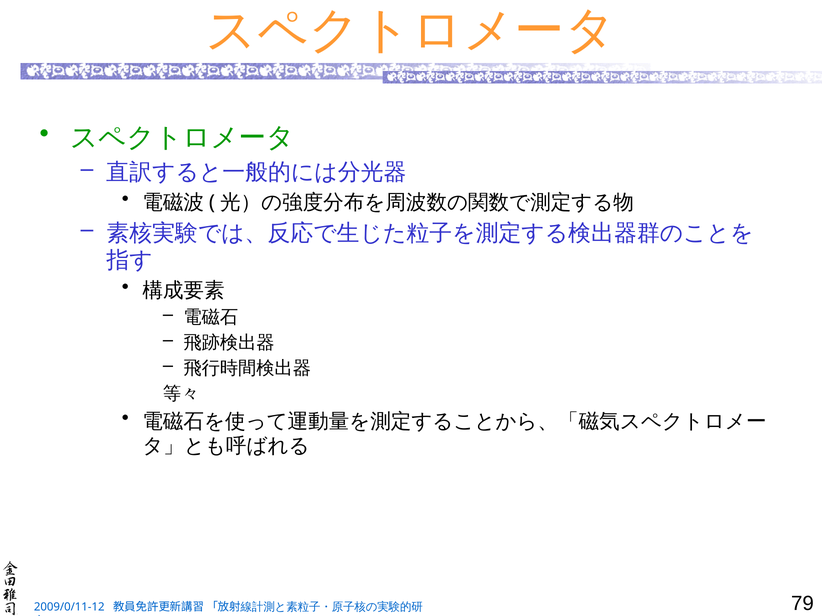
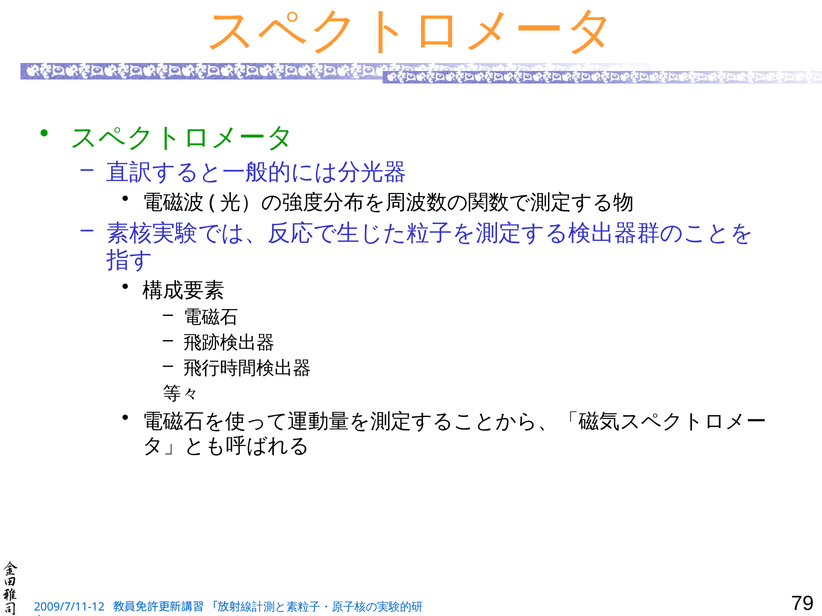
2009/0/11-12: 2009/0/11-12 -> 2009/7/11-12
